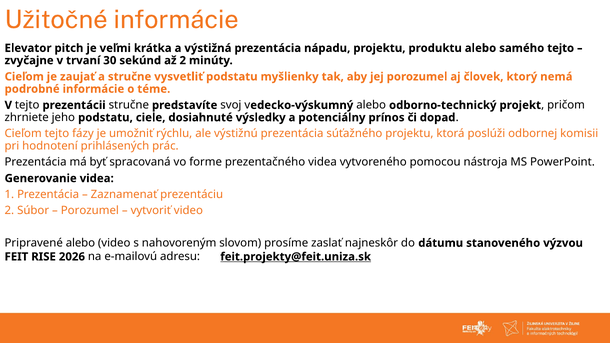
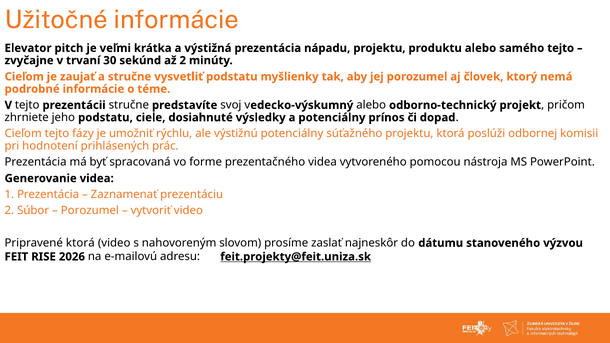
výstižnú prezentácia: prezentácia -> potenciálny
Pripravené alebo: alebo -> ktorá
